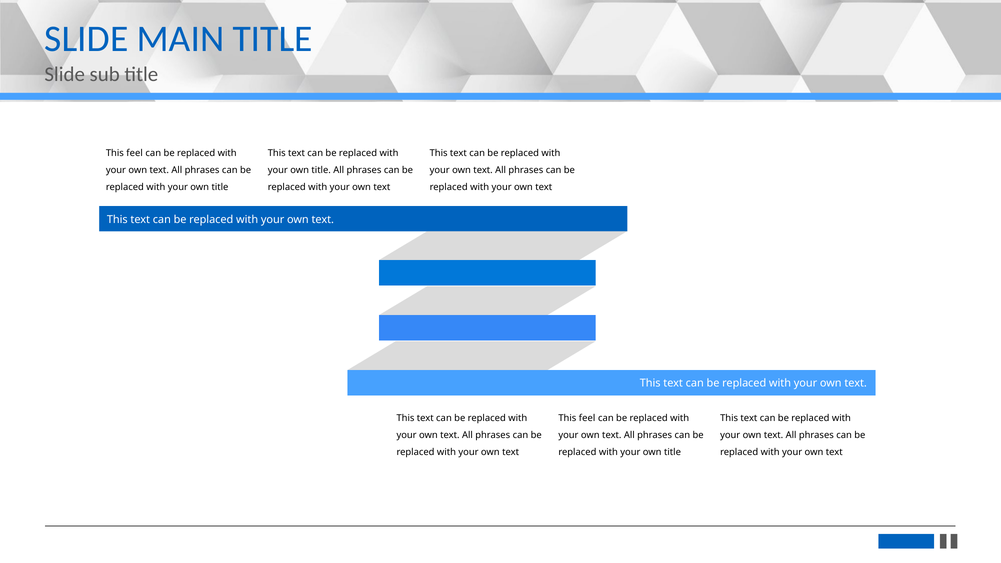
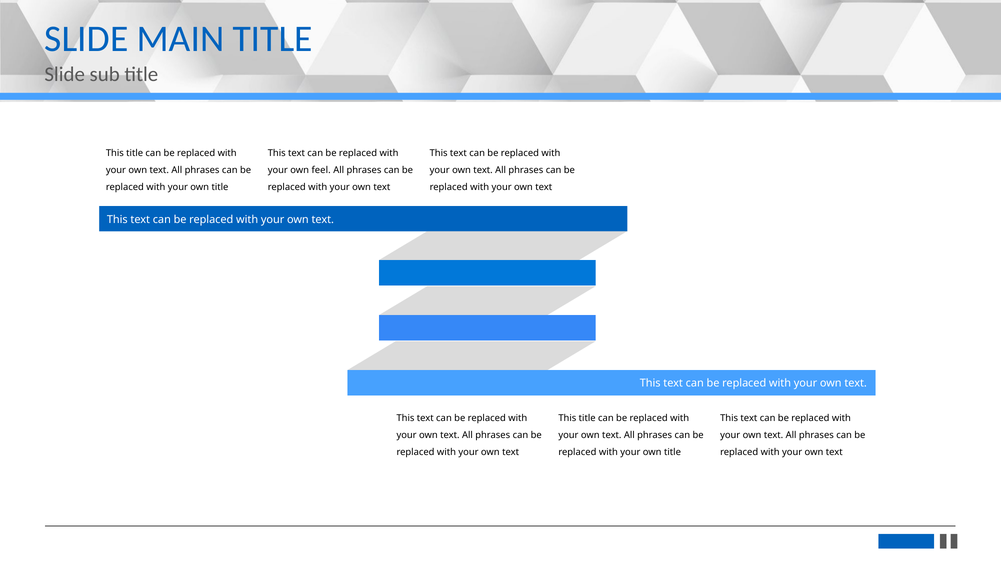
feel at (135, 153): feel -> title
title at (321, 170): title -> feel
feel at (587, 418): feel -> title
